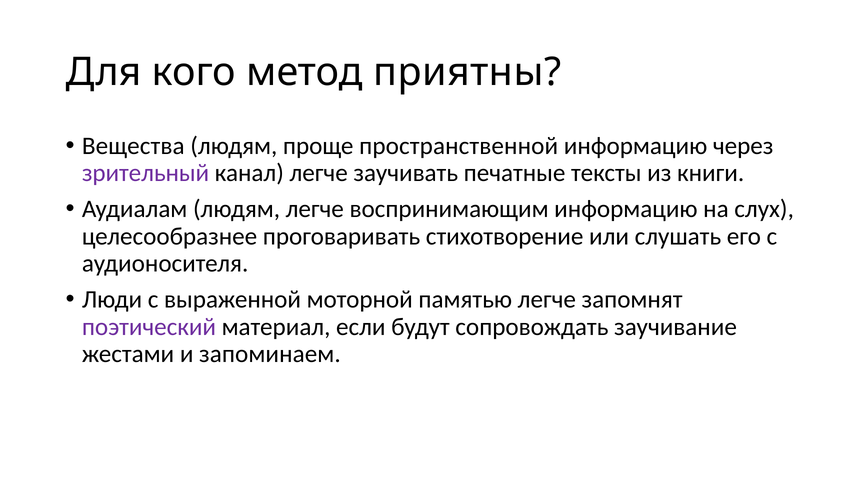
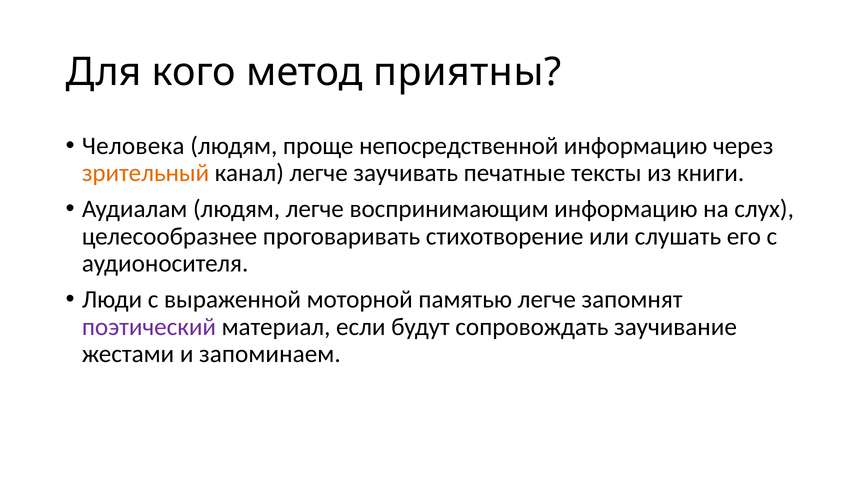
Вещества: Вещества -> Человека
пространственной: пространственной -> непосредственной
зрительный colour: purple -> orange
